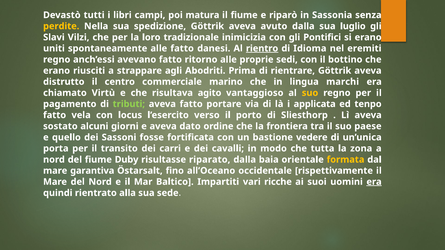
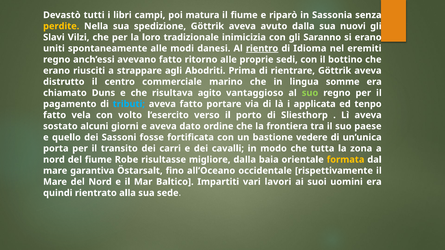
luglio: luglio -> nuovi
Pontifici: Pontifici -> Saranno
alle fatto: fatto -> modi
marchi: marchi -> somme
Virtù: Virtù -> Duns
suo at (310, 93) colour: yellow -> light green
tributi colour: light green -> light blue
locus: locus -> volto
Duby: Duby -> Robe
riparato: riparato -> migliore
ricche: ricche -> lavori
era at (374, 182) underline: present -> none
